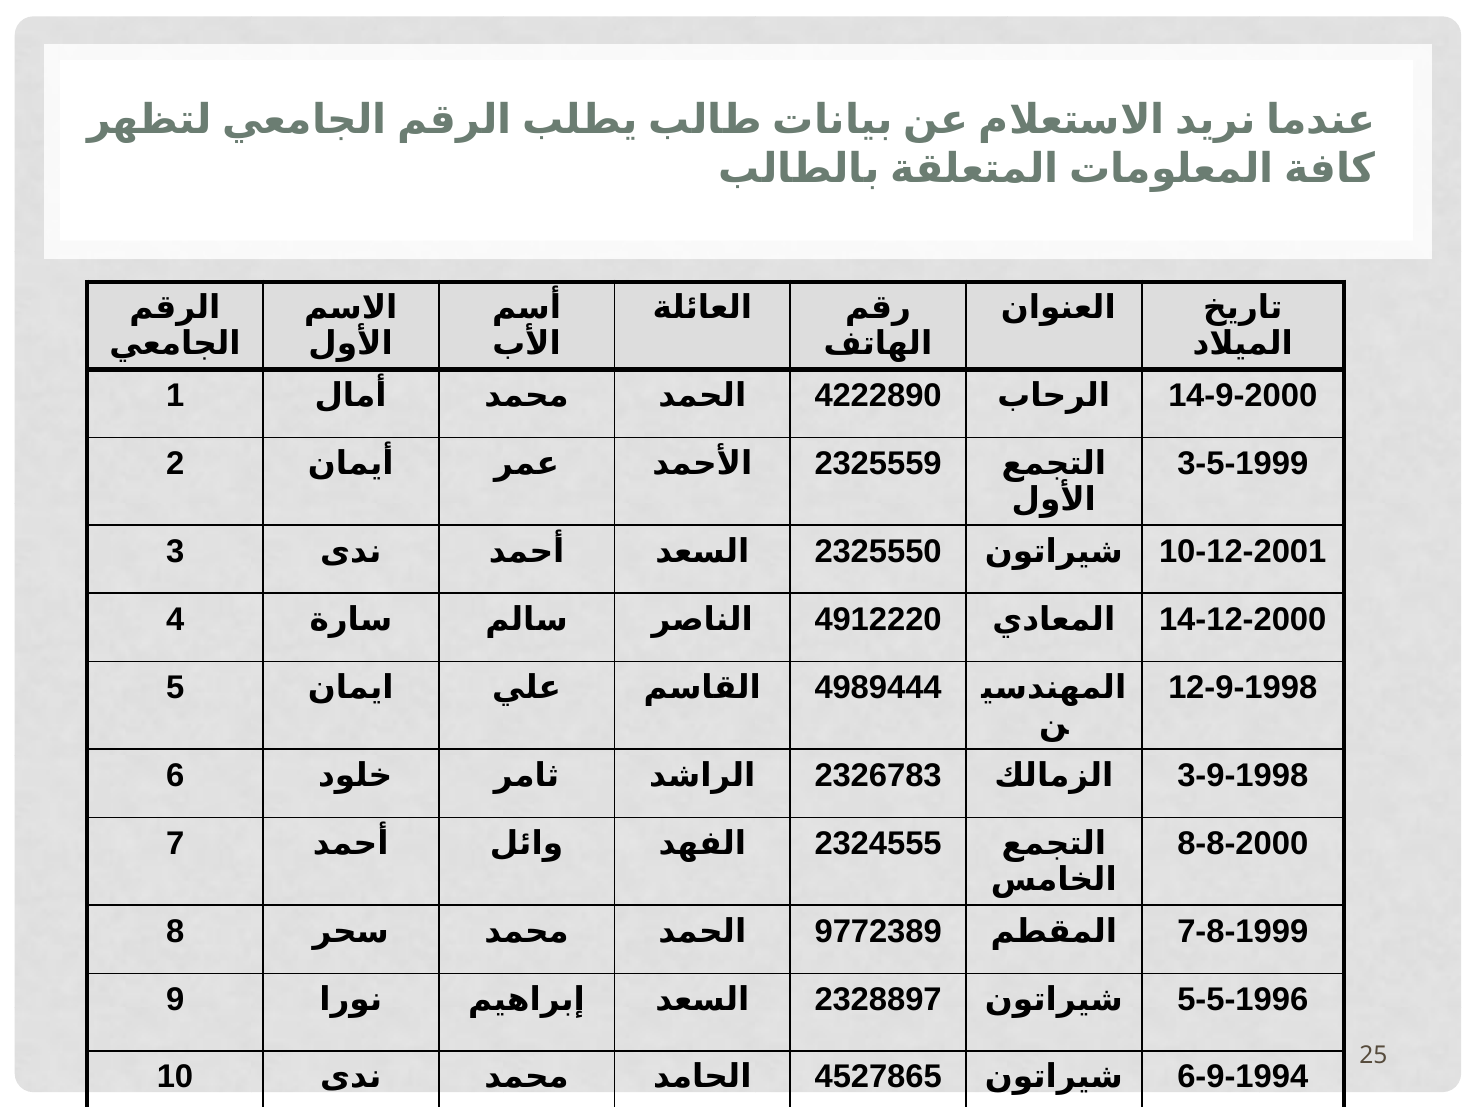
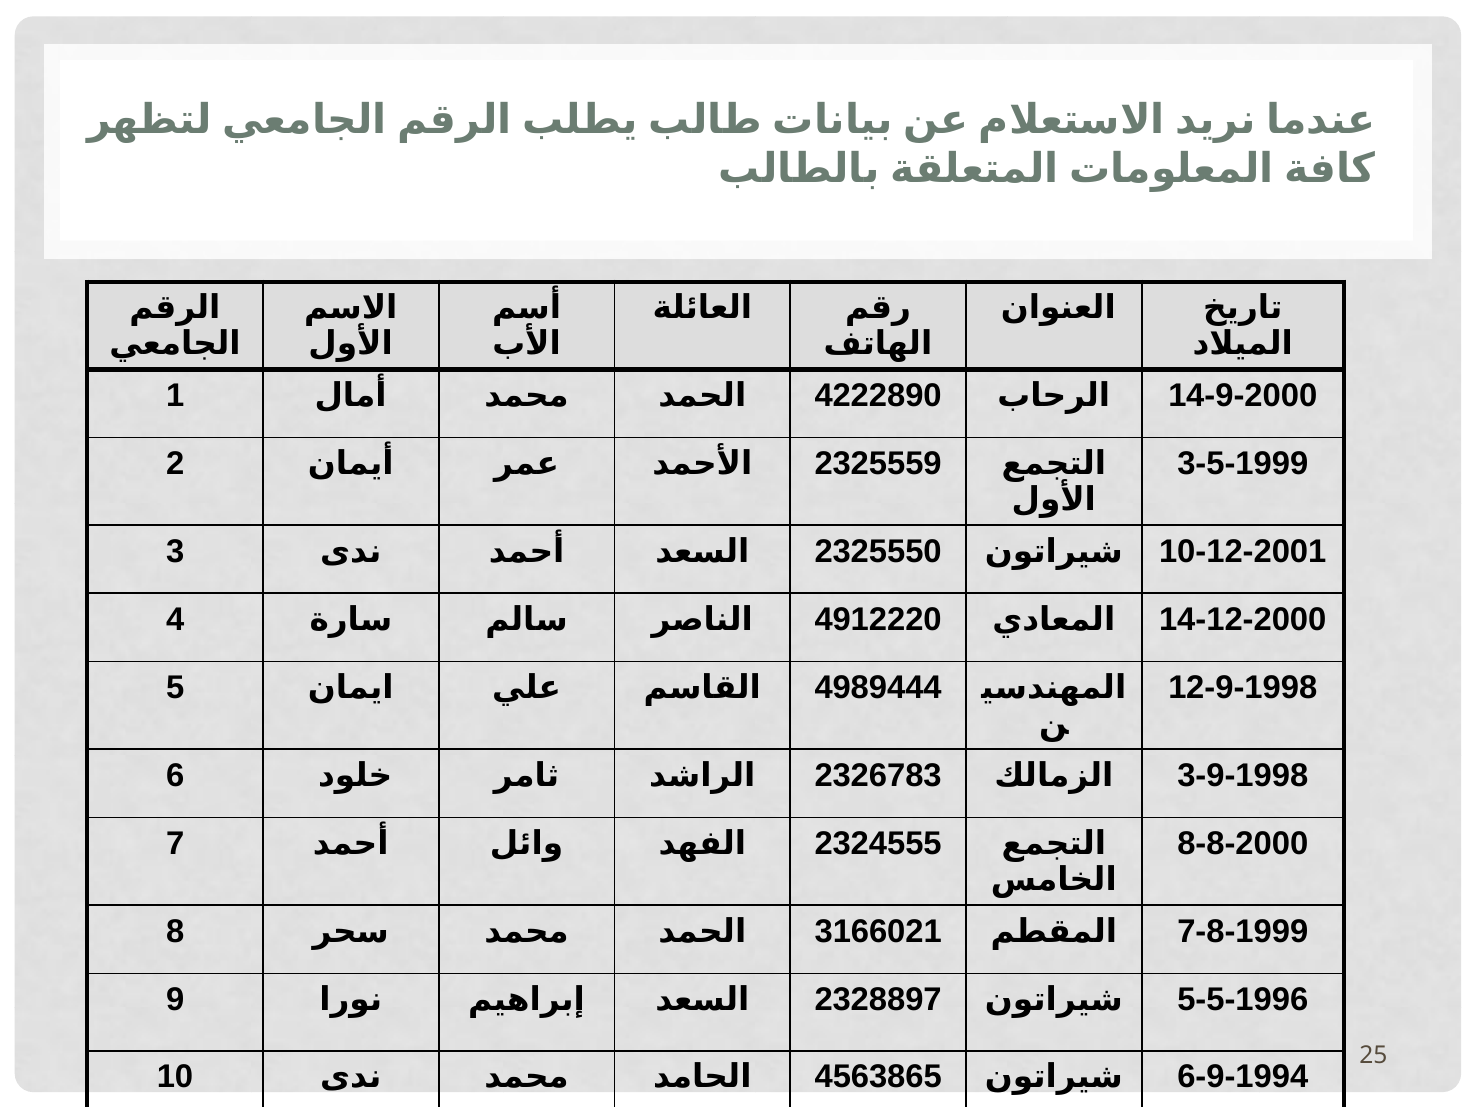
9772389: 9772389 -> 3166021
4527865: 4527865 -> 4563865
